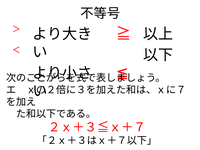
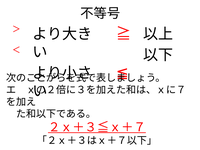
２ｘ＋３≦ｘ＋７ underline: none -> present
